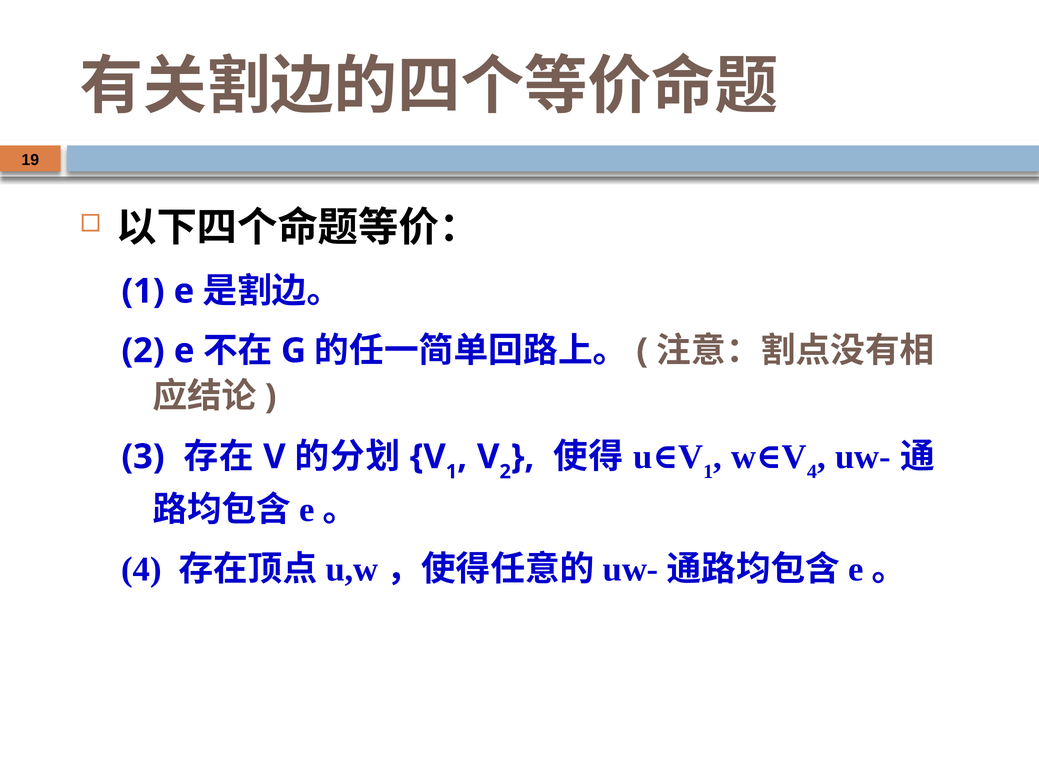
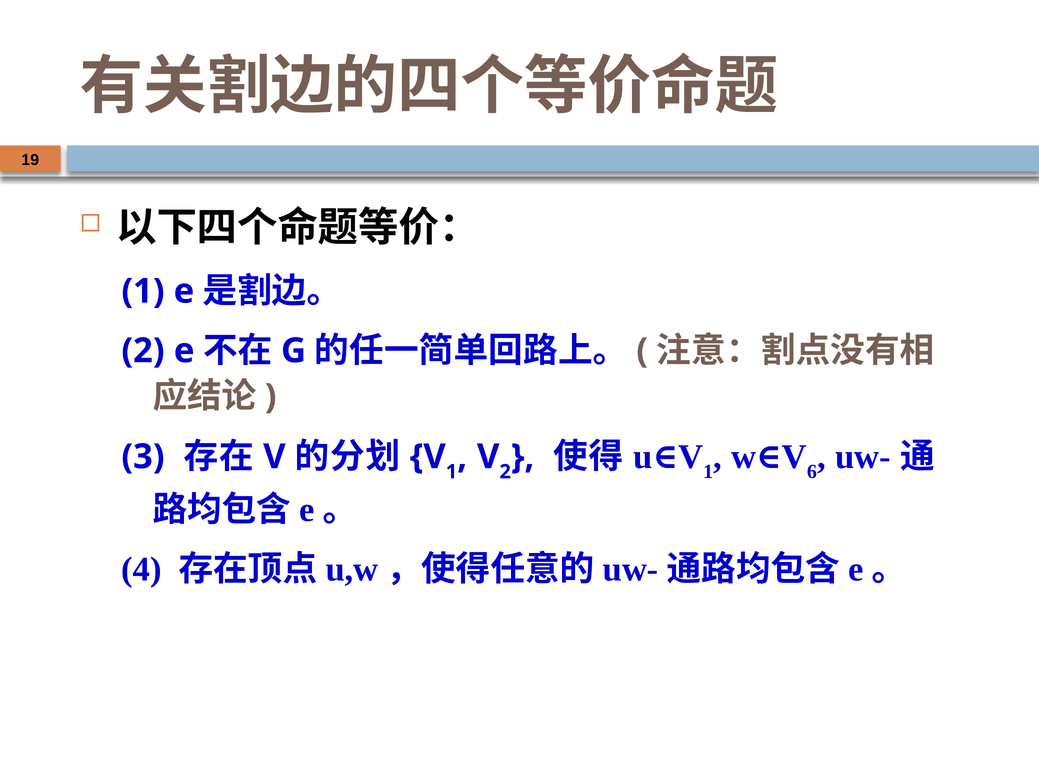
4 at (812, 472): 4 -> 6
